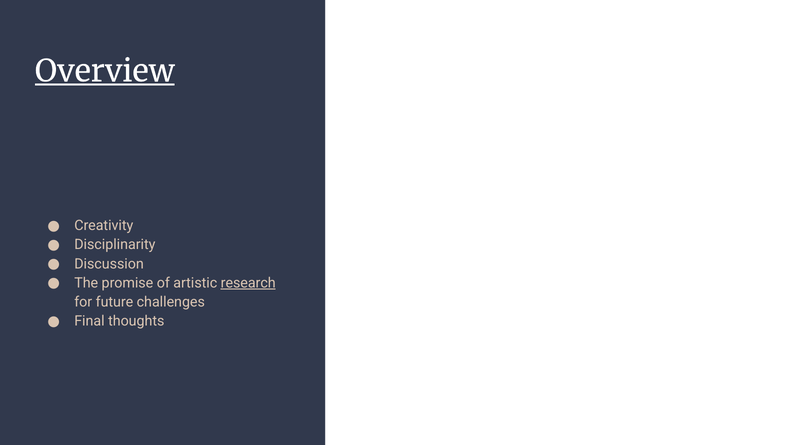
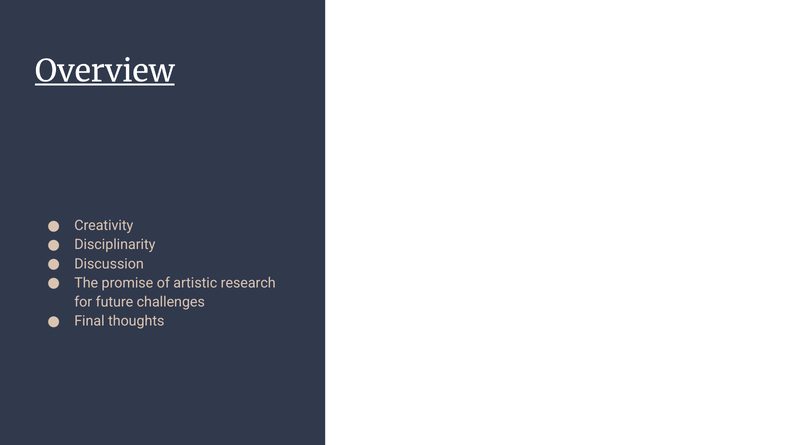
research underline: present -> none
